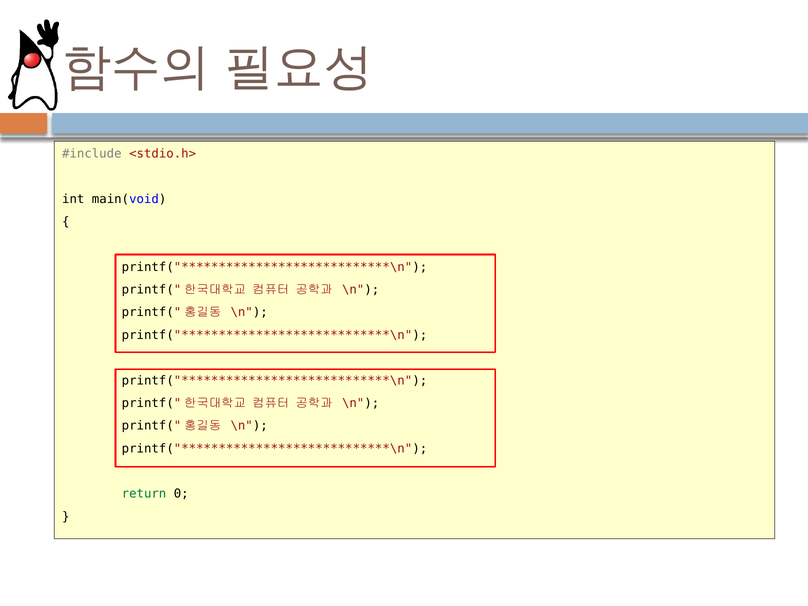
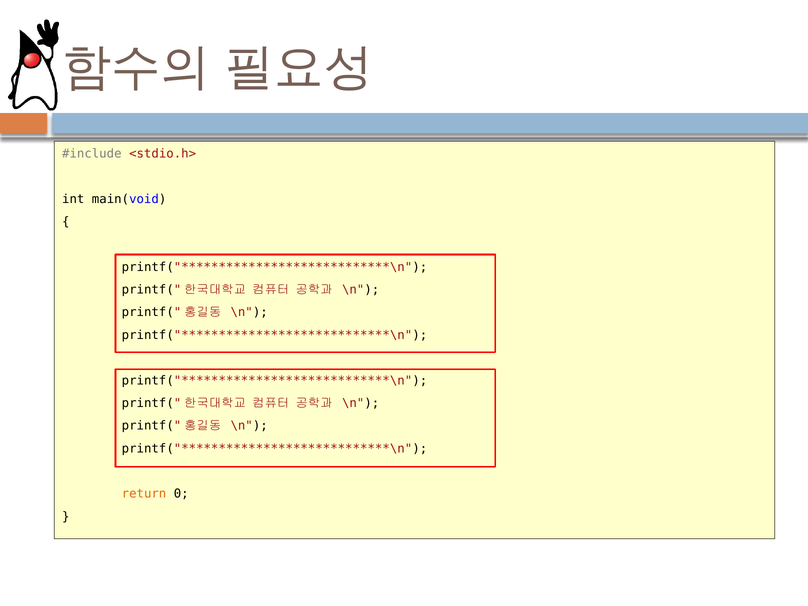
return colour: green -> orange
